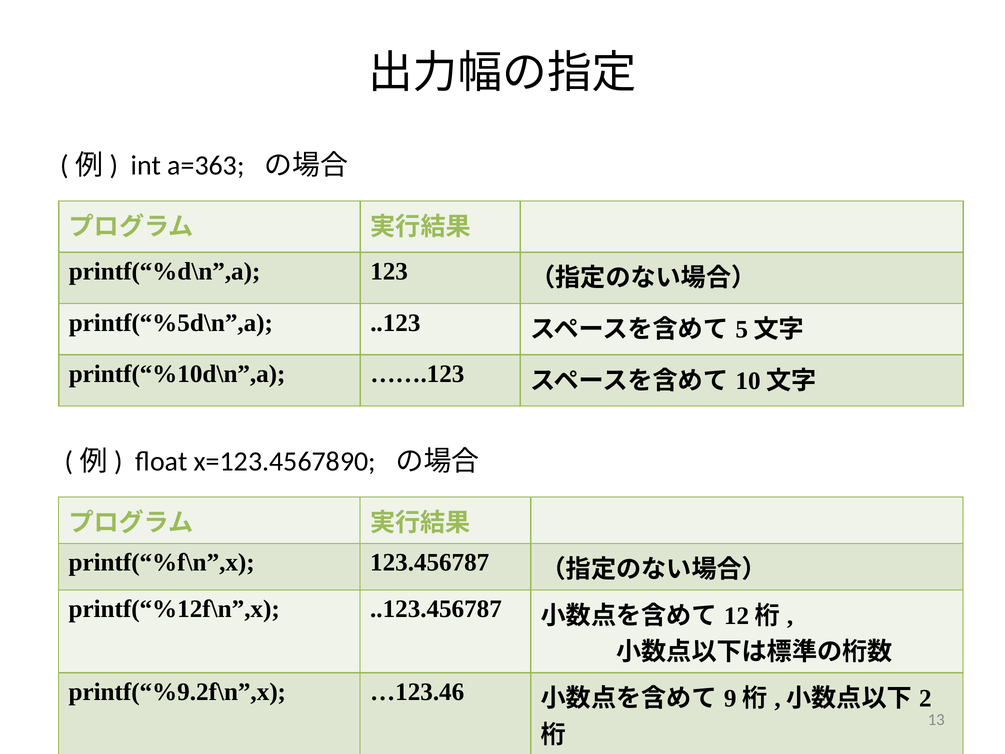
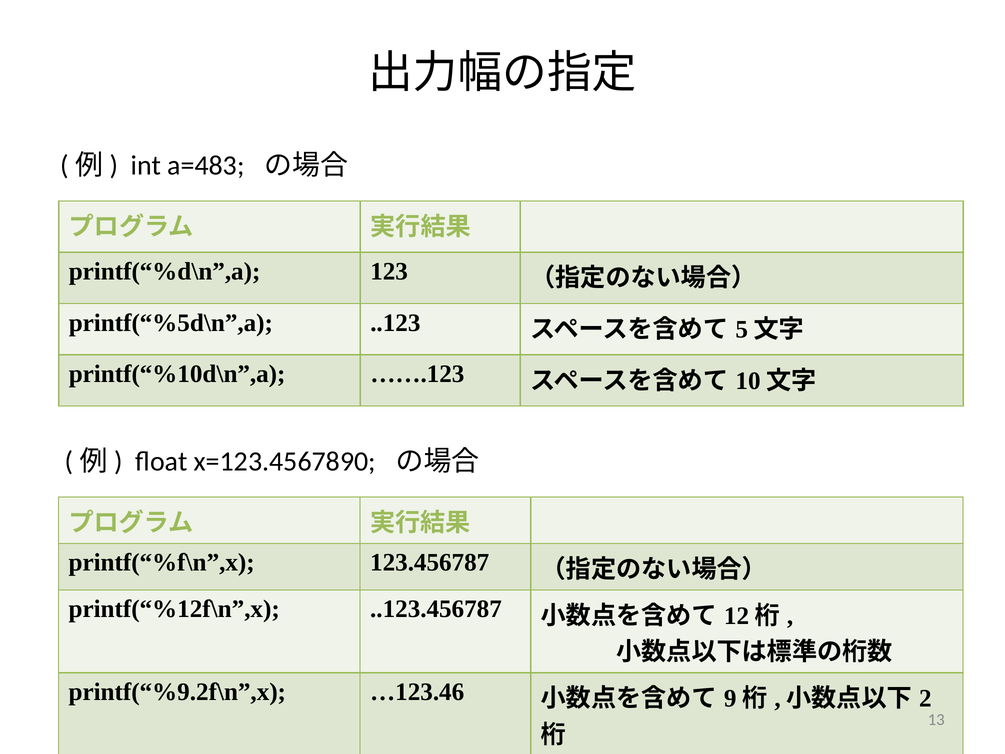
a=363: a=363 -> a=483
